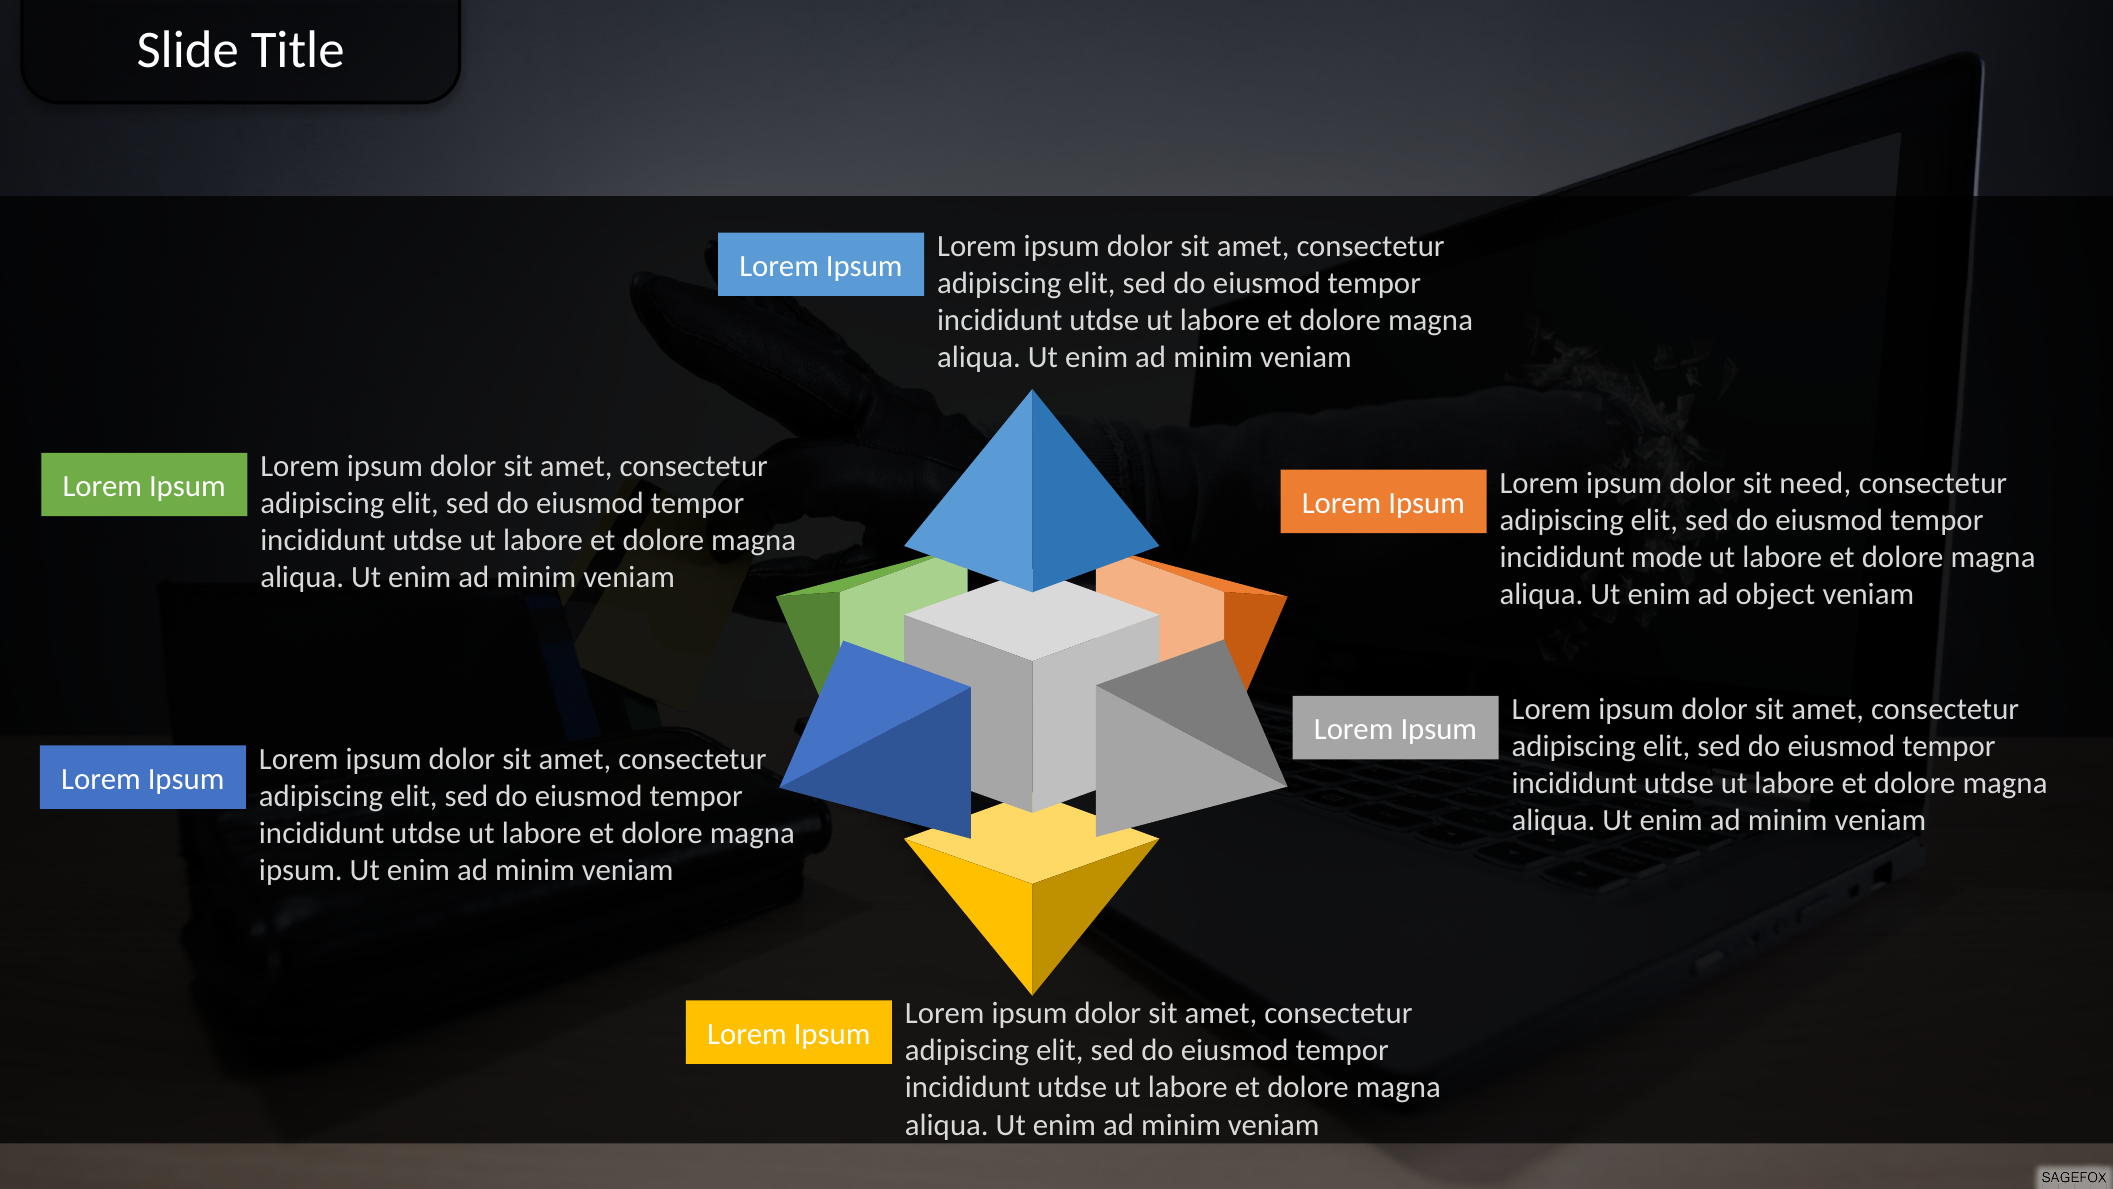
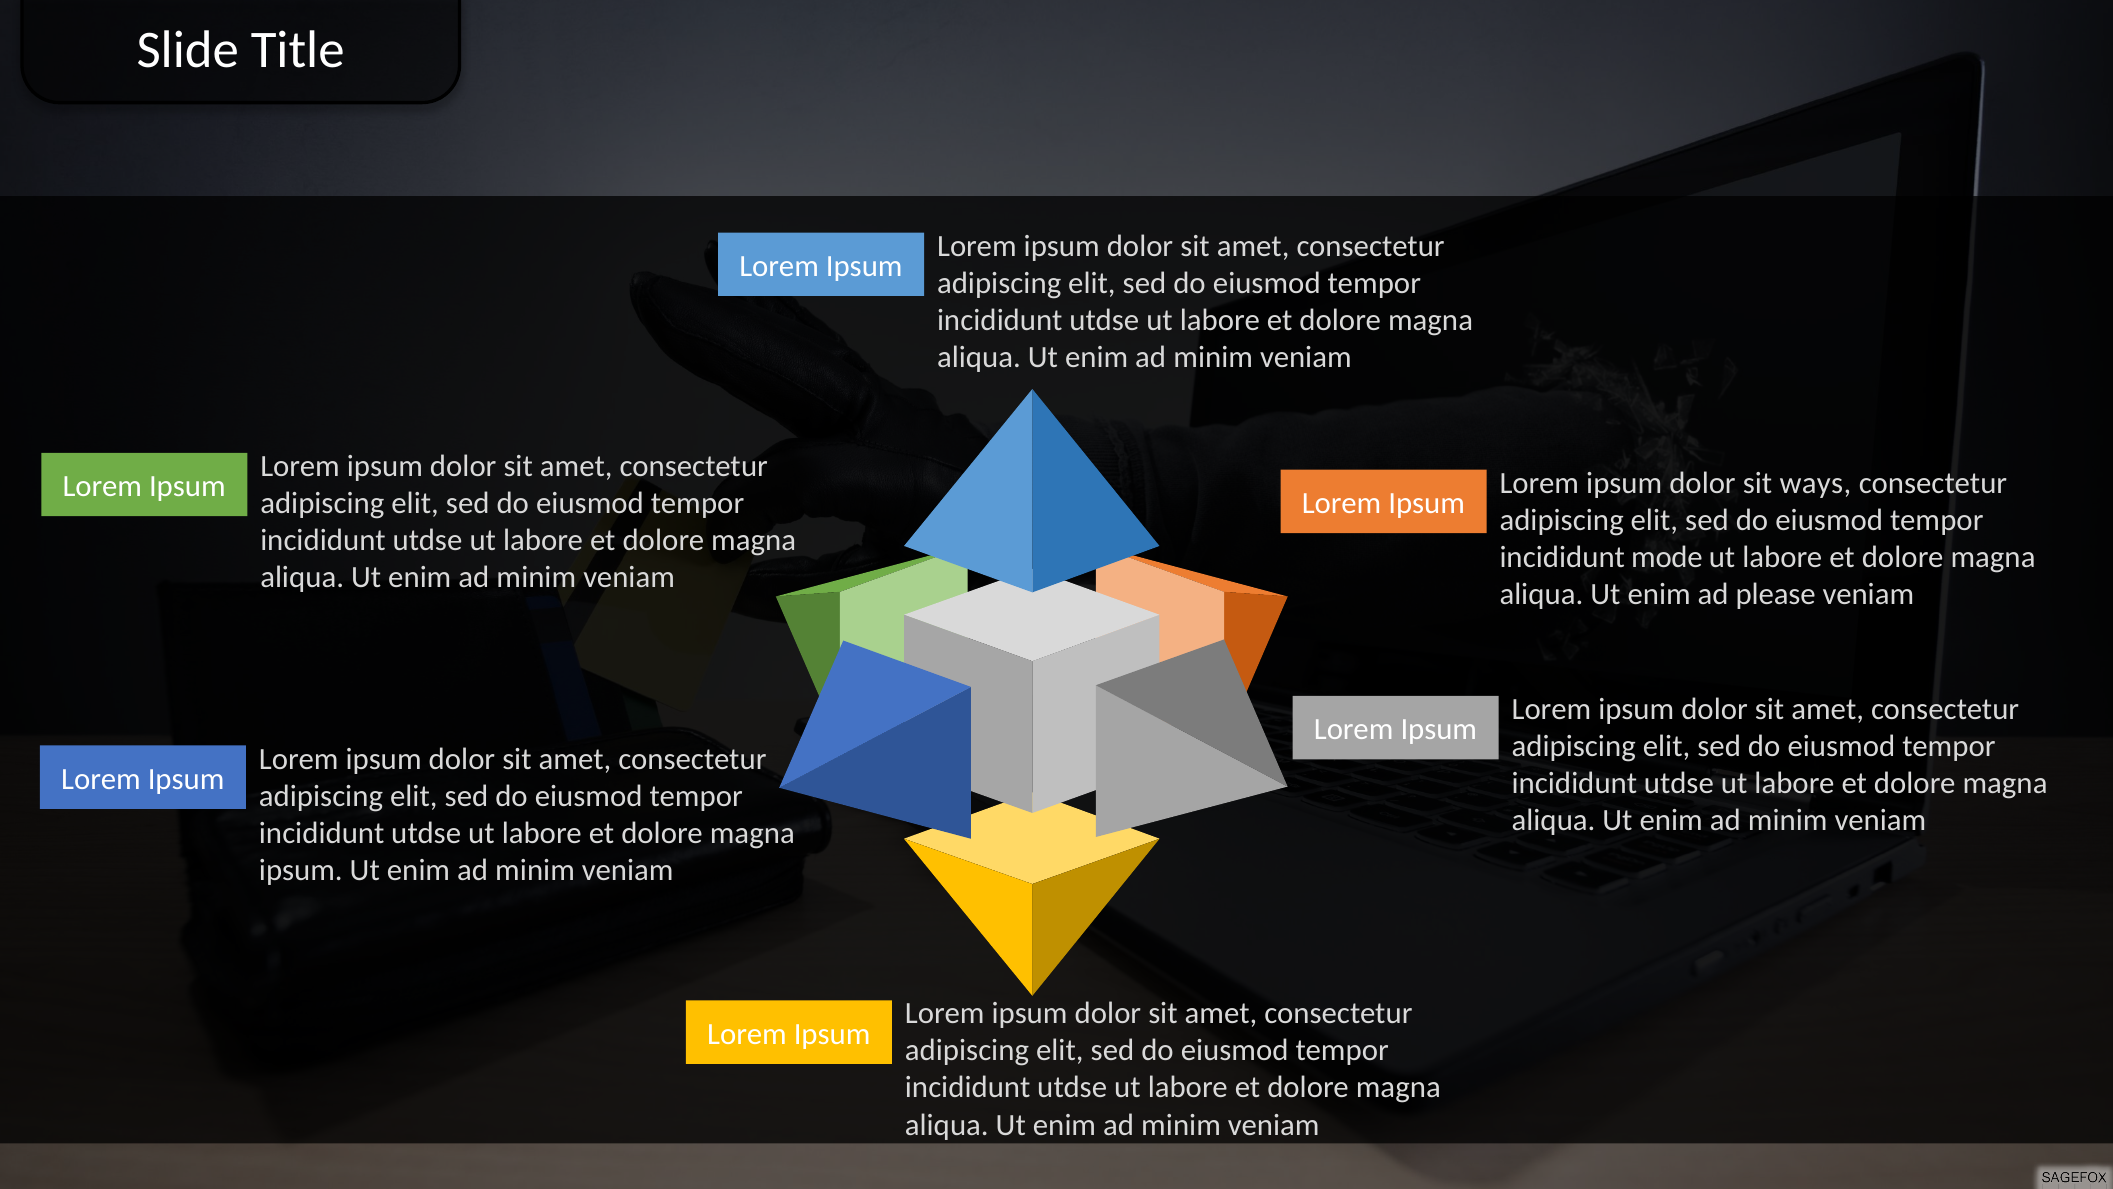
need: need -> ways
object: object -> please
